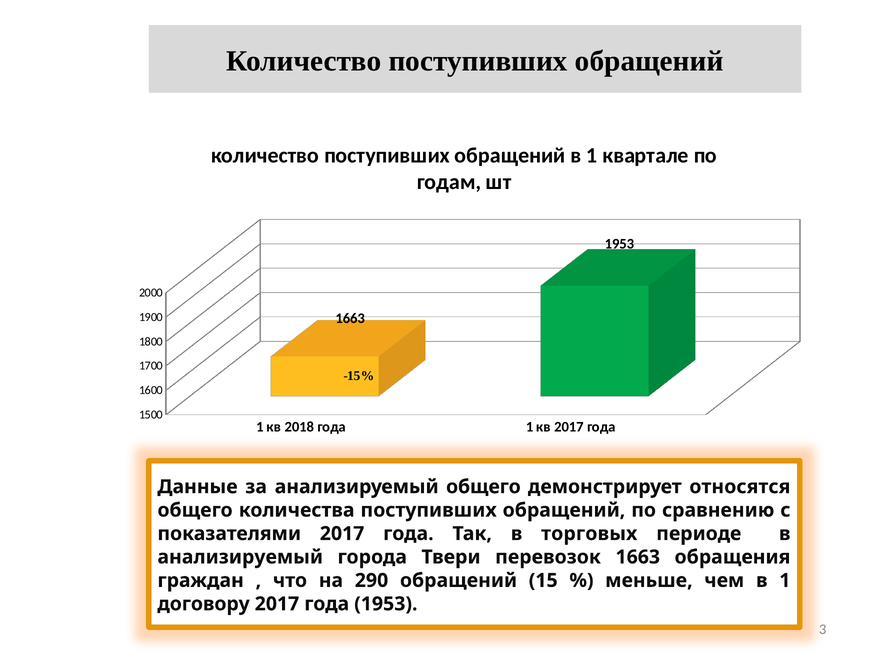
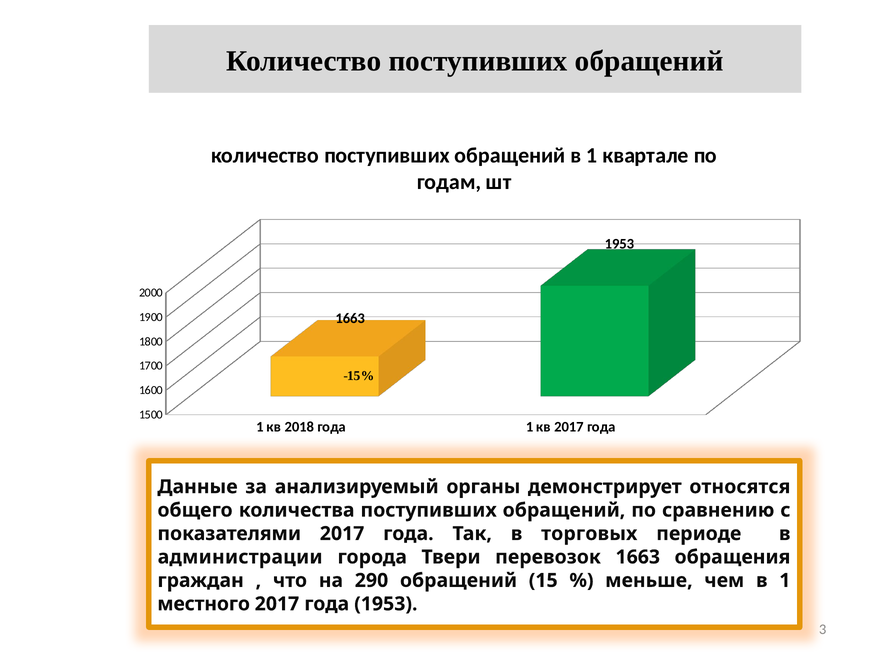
анализируемый общего: общего -> органы
анализируемый at (240, 557): анализируемый -> администрации
договору: договору -> местного
